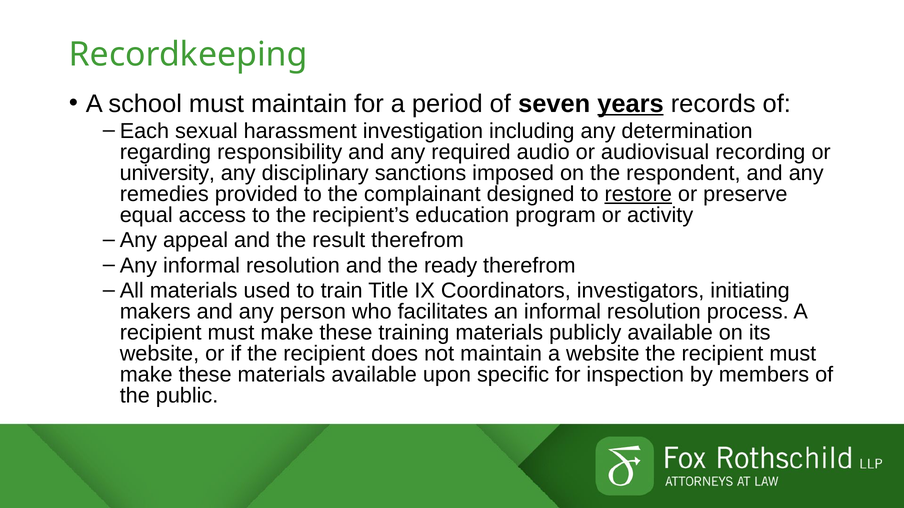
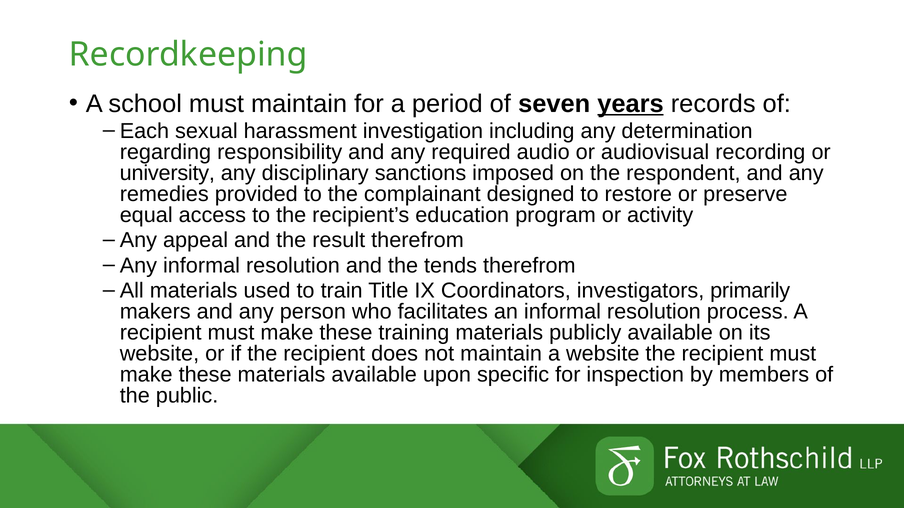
restore underline: present -> none
ready: ready -> tends
initiating: initiating -> primarily
